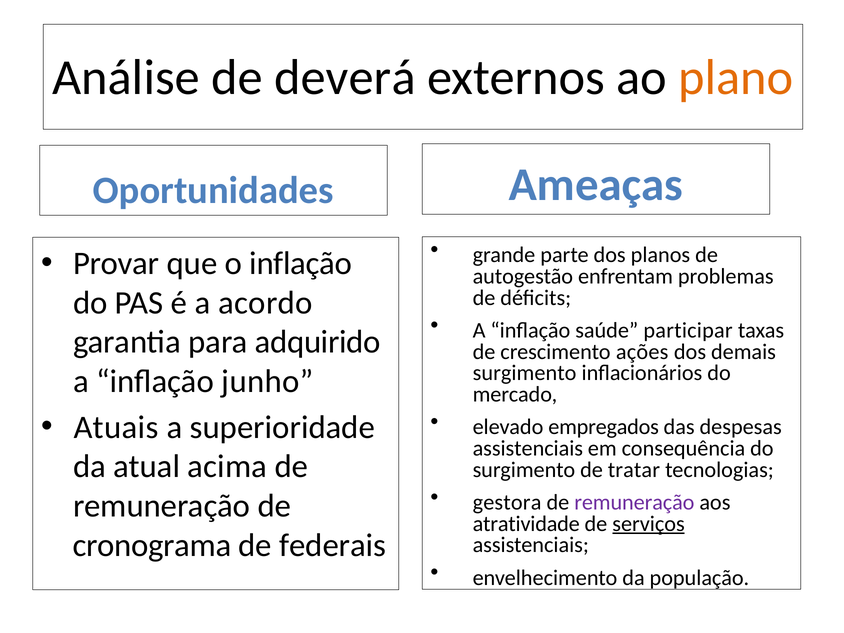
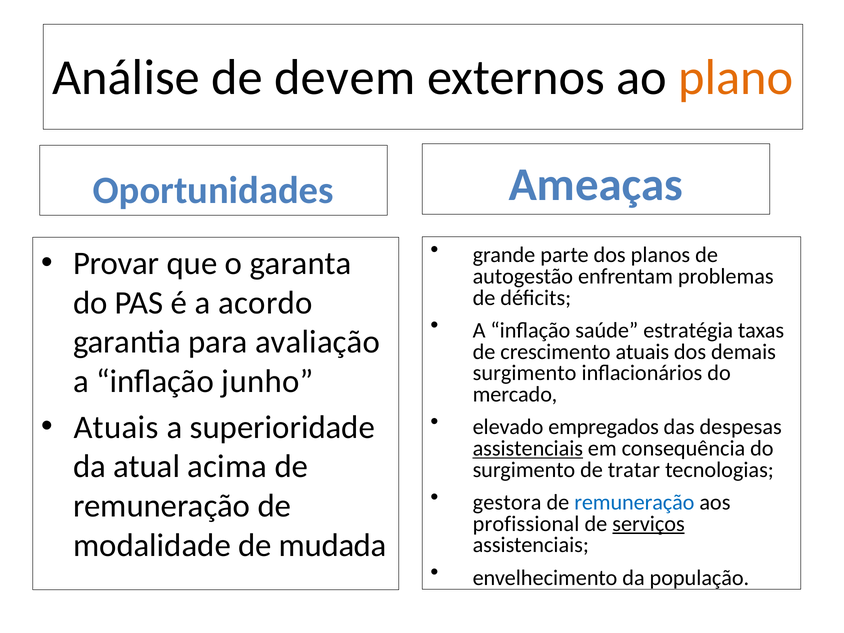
deverá: deverá -> devem
o inflação: inflação -> garanta
participar: participar -> estratégia
adquirido: adquirido -> avaliação
crescimento ações: ações -> atuais
assistenciais at (528, 448) underline: none -> present
remuneração at (634, 502) colour: purple -> blue
atratividade: atratividade -> profissional
cronograma: cronograma -> modalidade
federais: federais -> mudada
